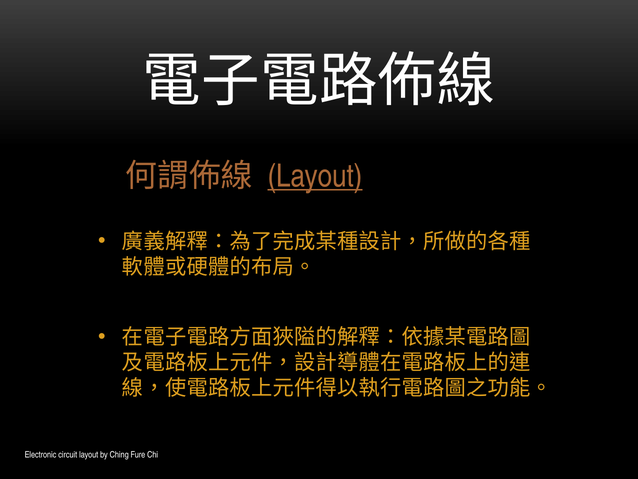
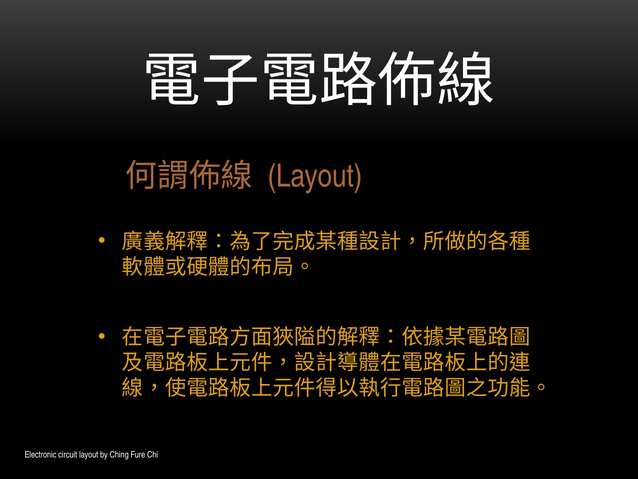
Layout at (315, 176) underline: present -> none
